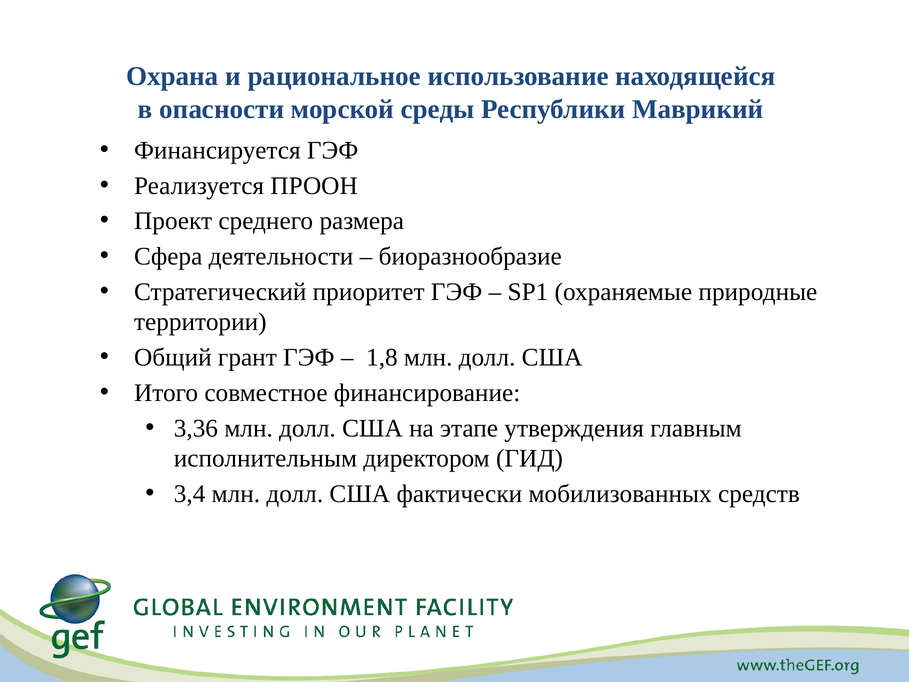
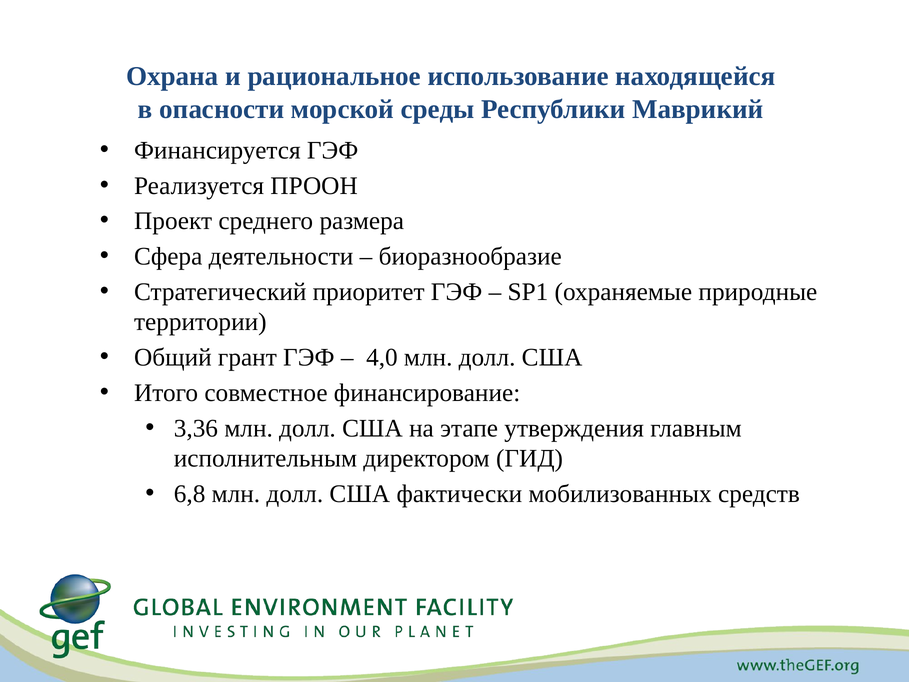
1,8: 1,8 -> 4,0
3,4: 3,4 -> 6,8
